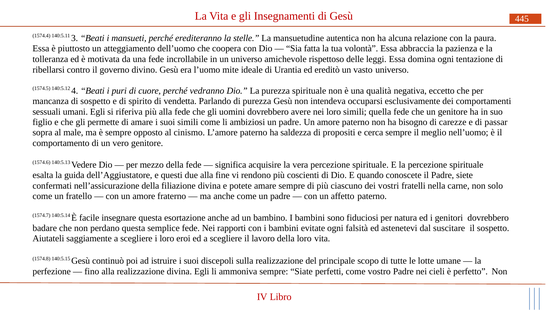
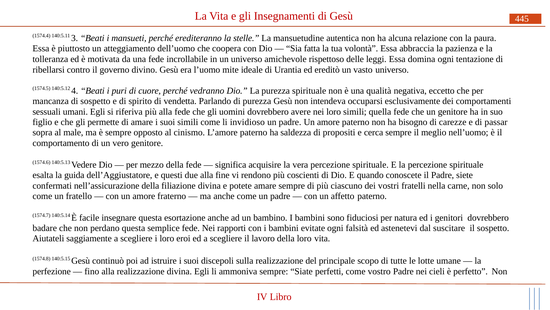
ambiziosi: ambiziosi -> invidioso
